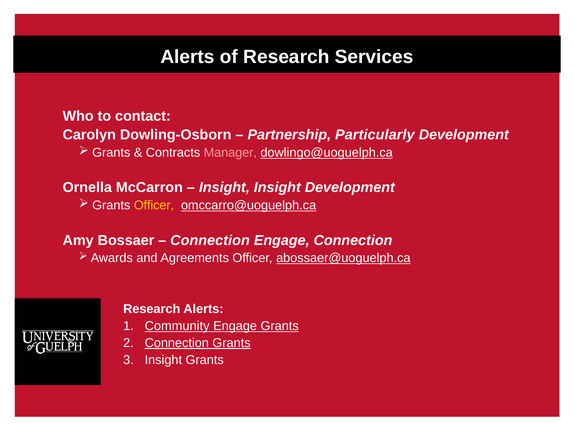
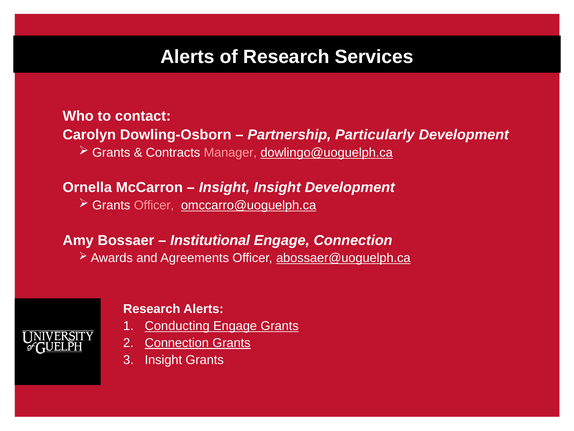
Officer at (154, 205) colour: yellow -> pink
Connection at (210, 240): Connection -> Institutional
Community: Community -> Conducting
